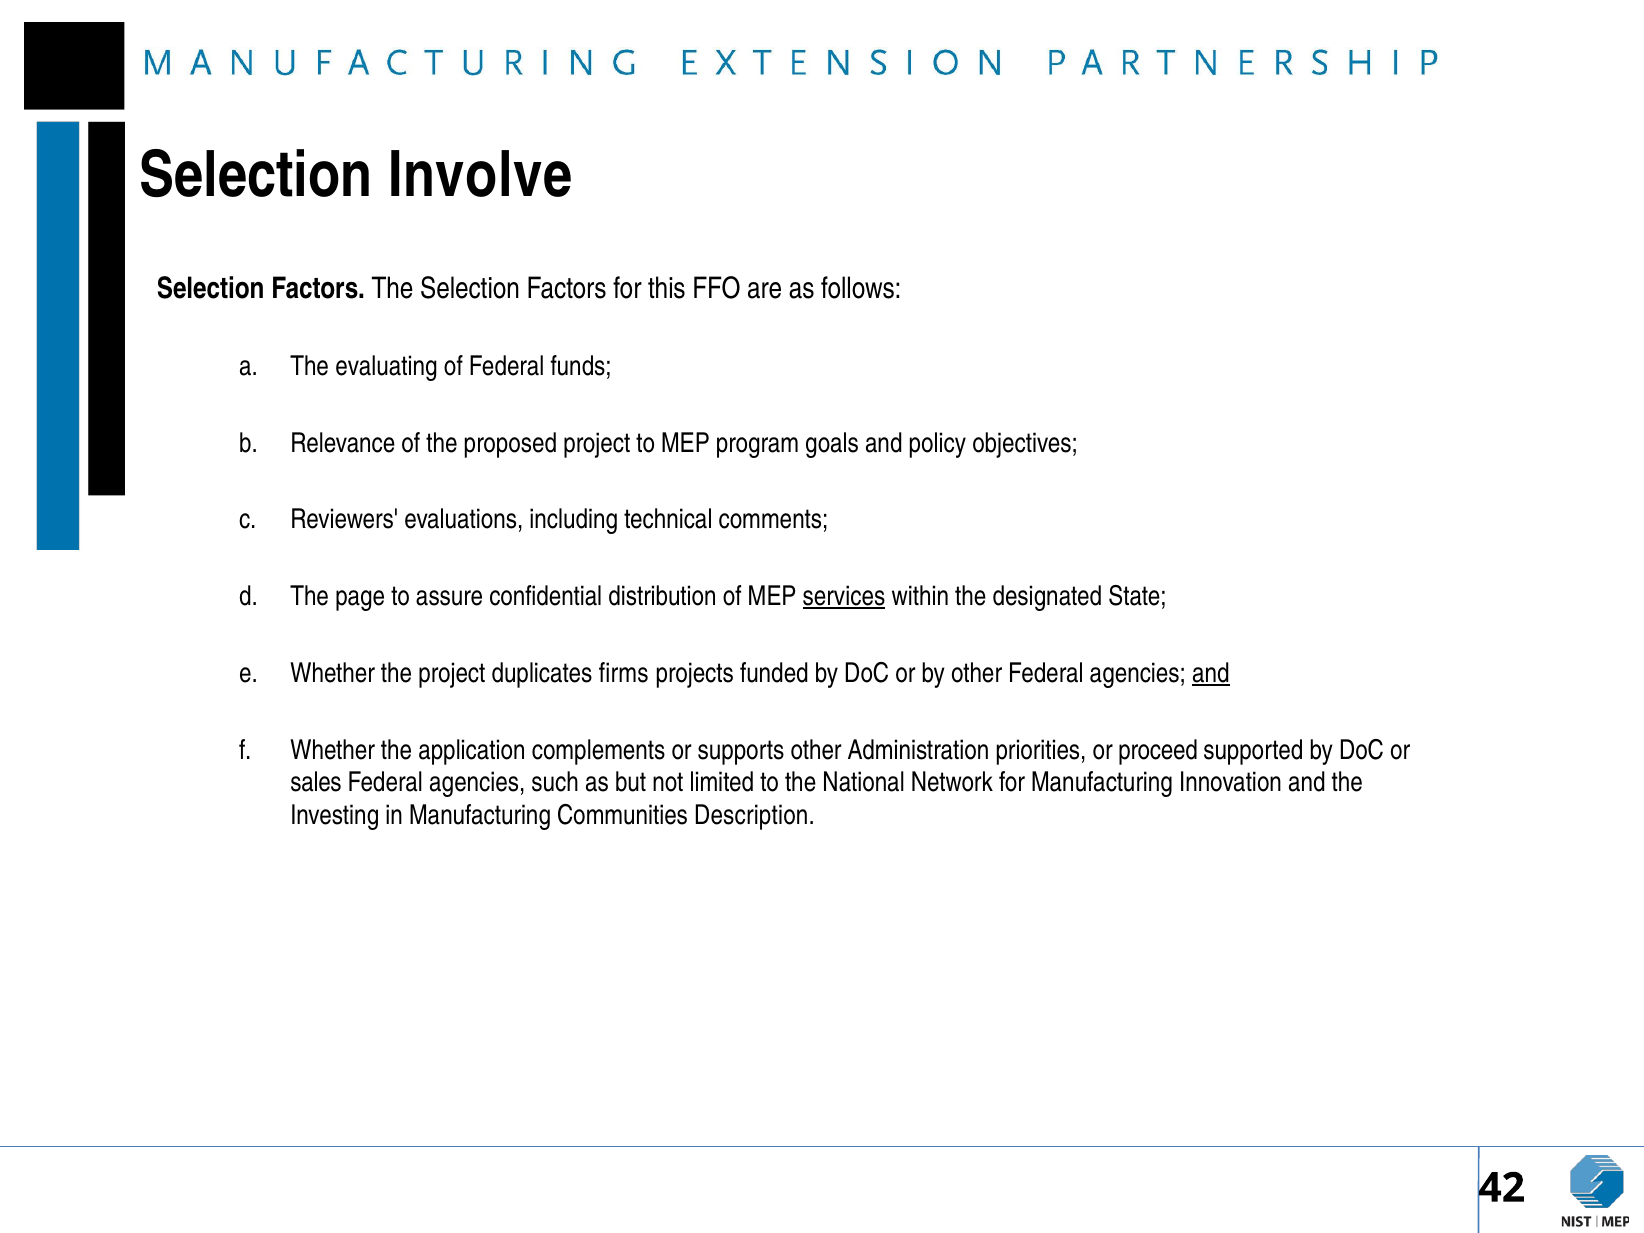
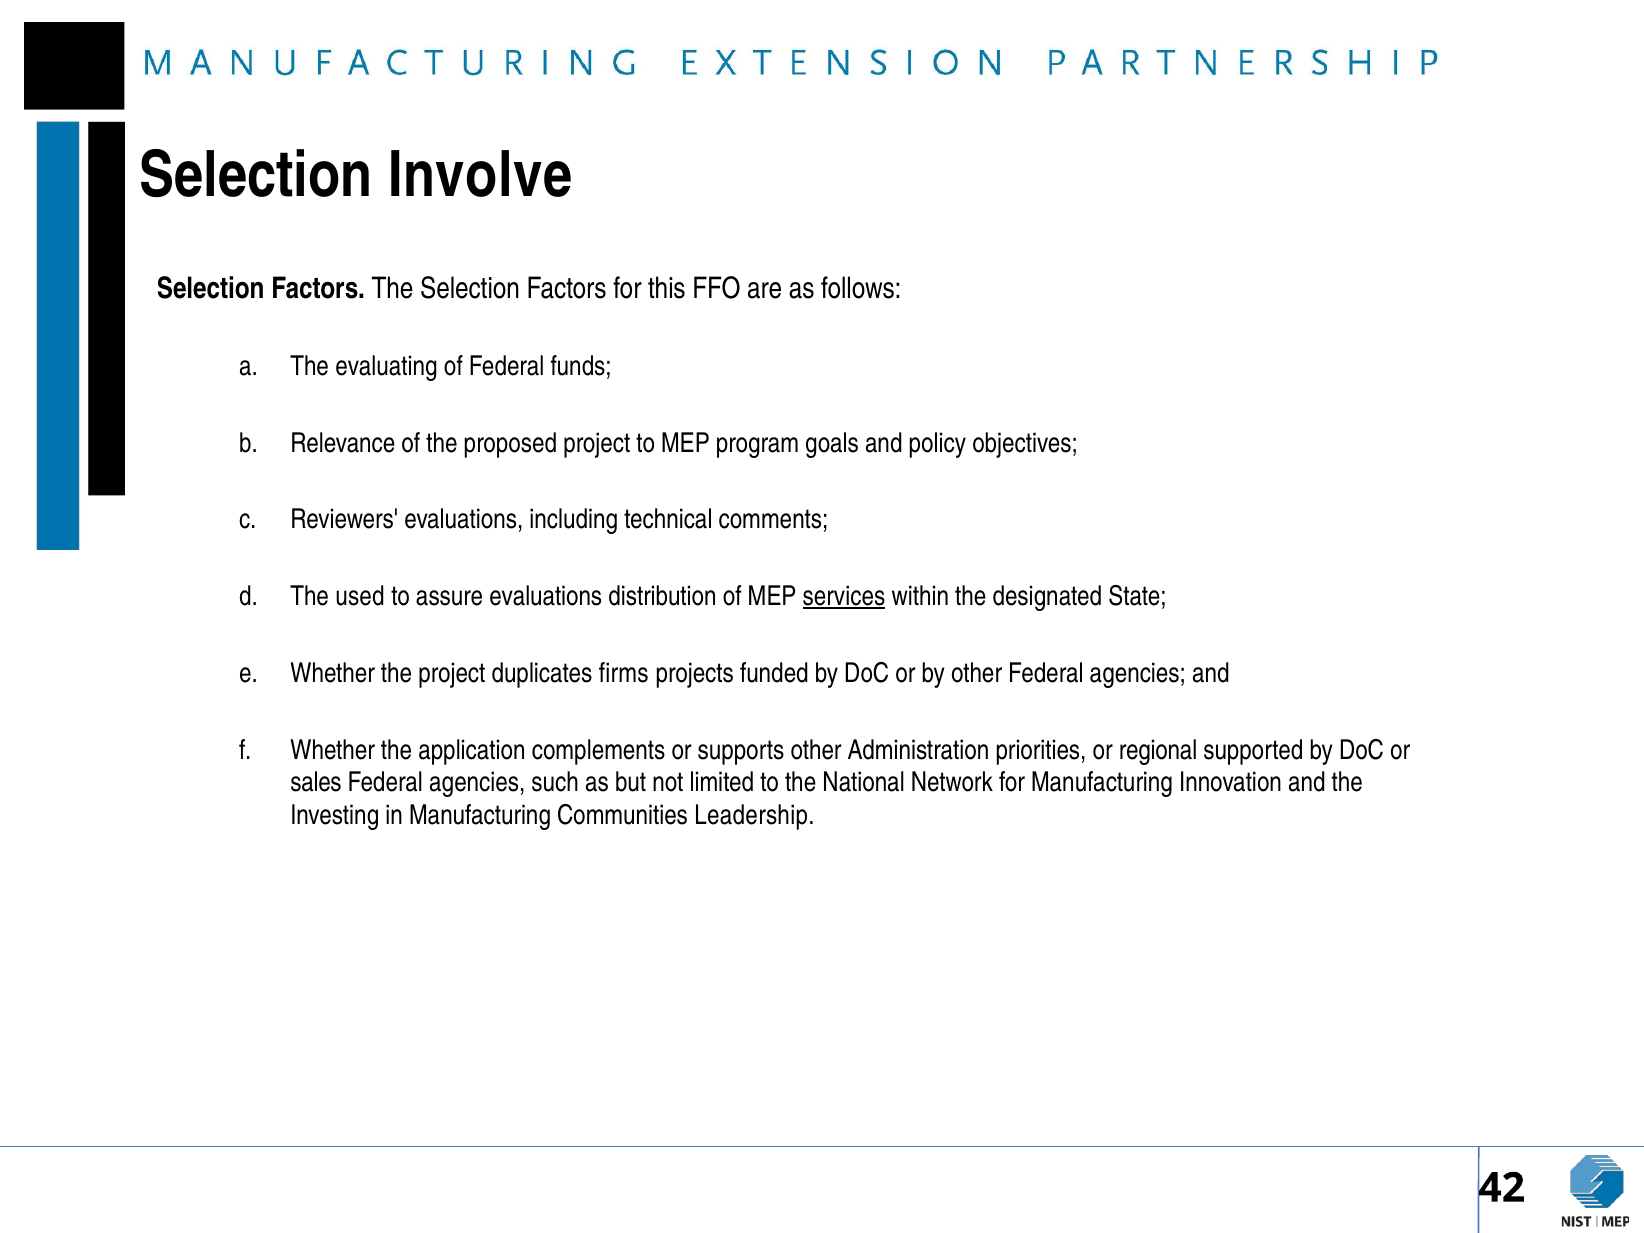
page: page -> used
assure confidential: confidential -> evaluations
and at (1211, 673) underline: present -> none
proceed: proceed -> regional
Description: Description -> Leadership
